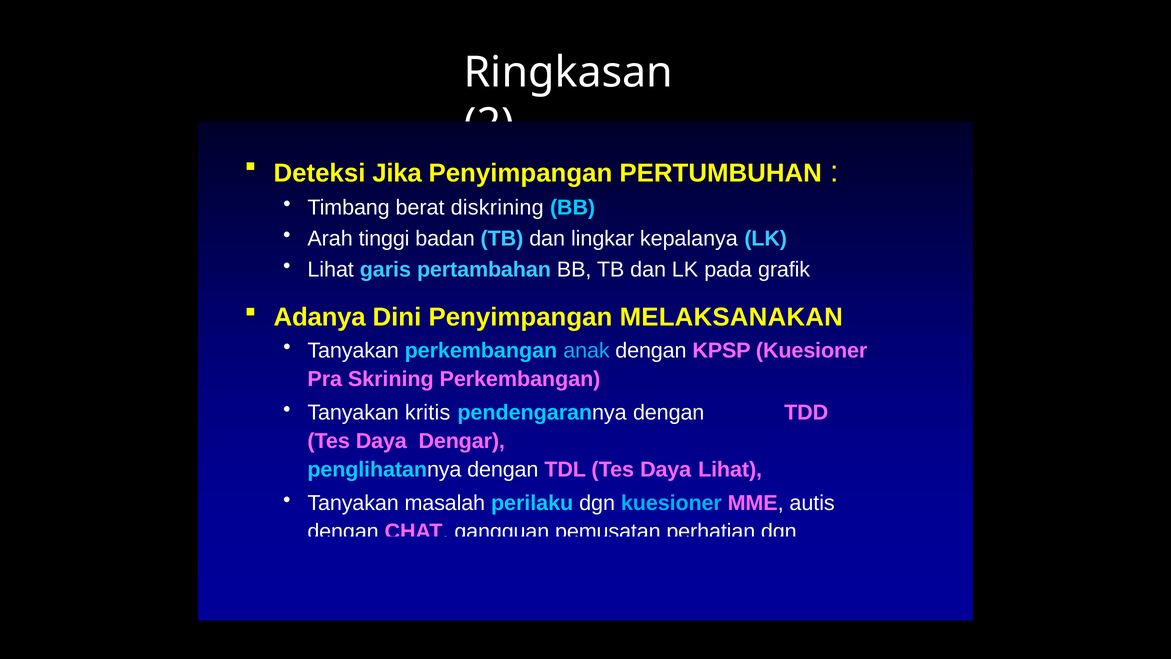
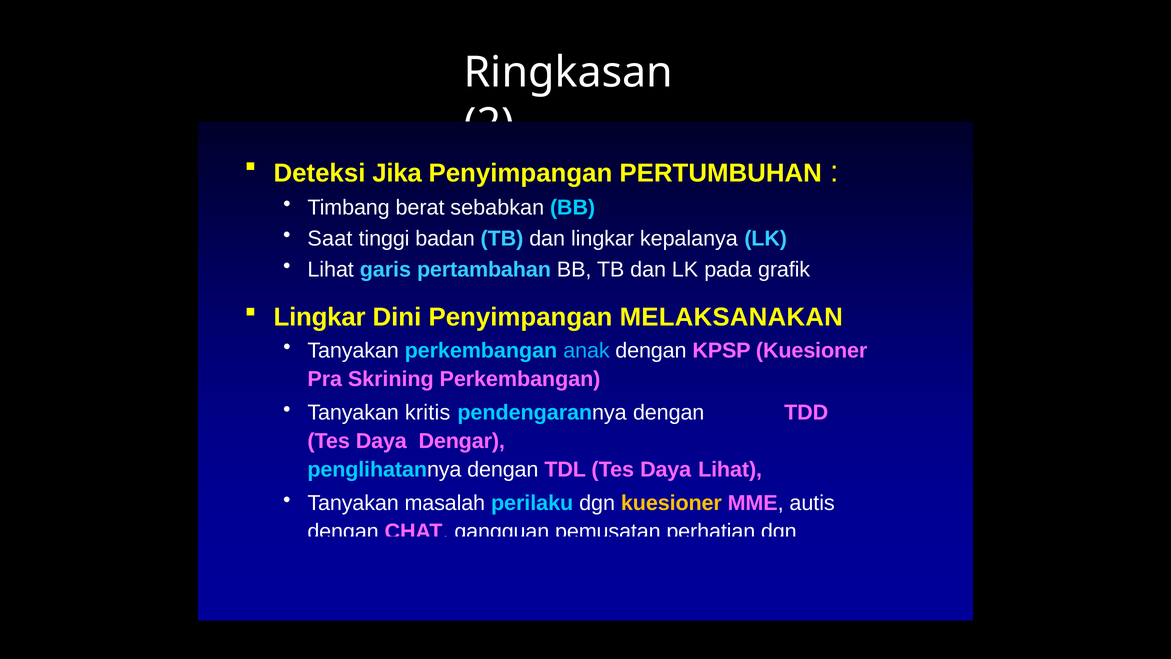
diskrining: diskrining -> sebabkan
Arah: Arah -> Saat
Adanya at (320, 317): Adanya -> Lingkar
kuesioner at (671, 503) colour: light blue -> yellow
